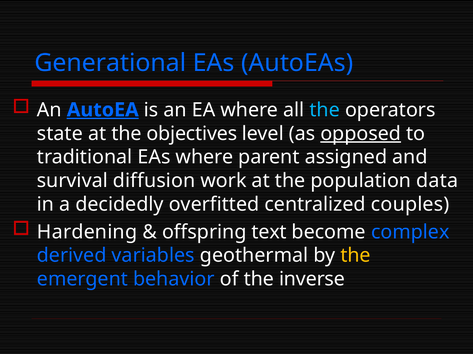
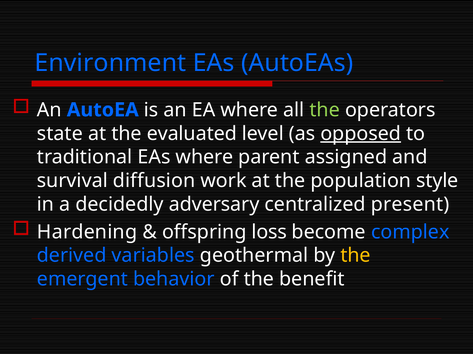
Generational: Generational -> Environment
AutoEA underline: present -> none
the at (325, 110) colour: light blue -> light green
objectives: objectives -> evaluated
data: data -> style
overfitted: overfitted -> adversary
couples: couples -> present
text: text -> loss
inverse: inverse -> benefit
